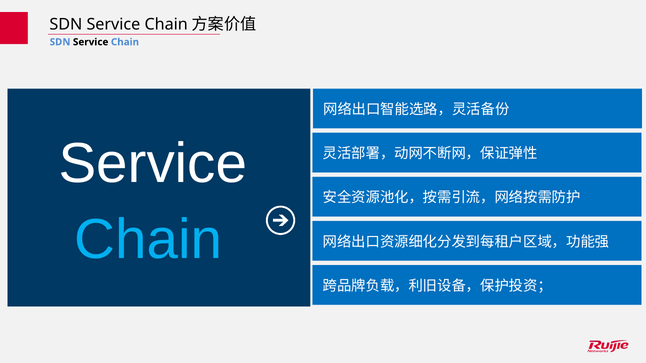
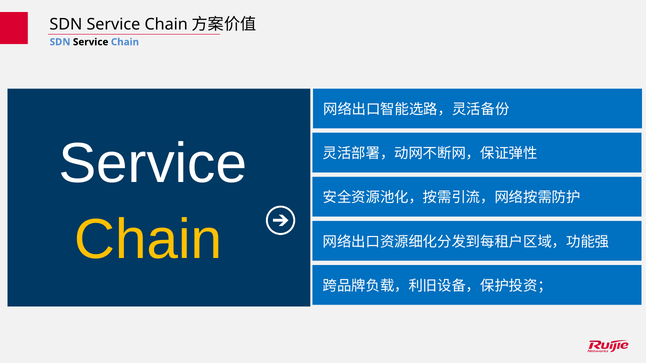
Chain at (148, 240) colour: light blue -> yellow
